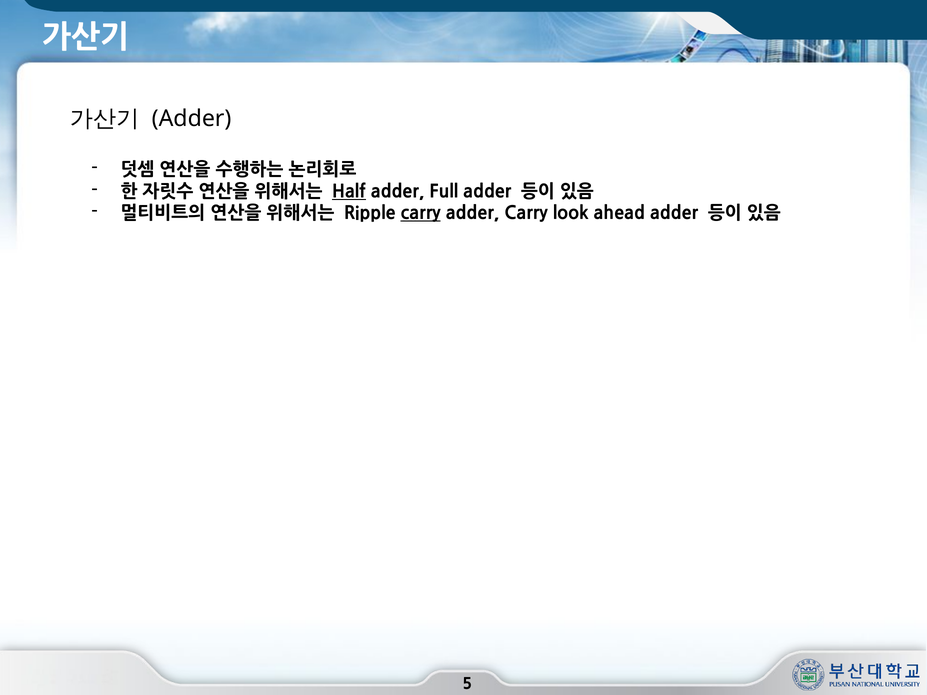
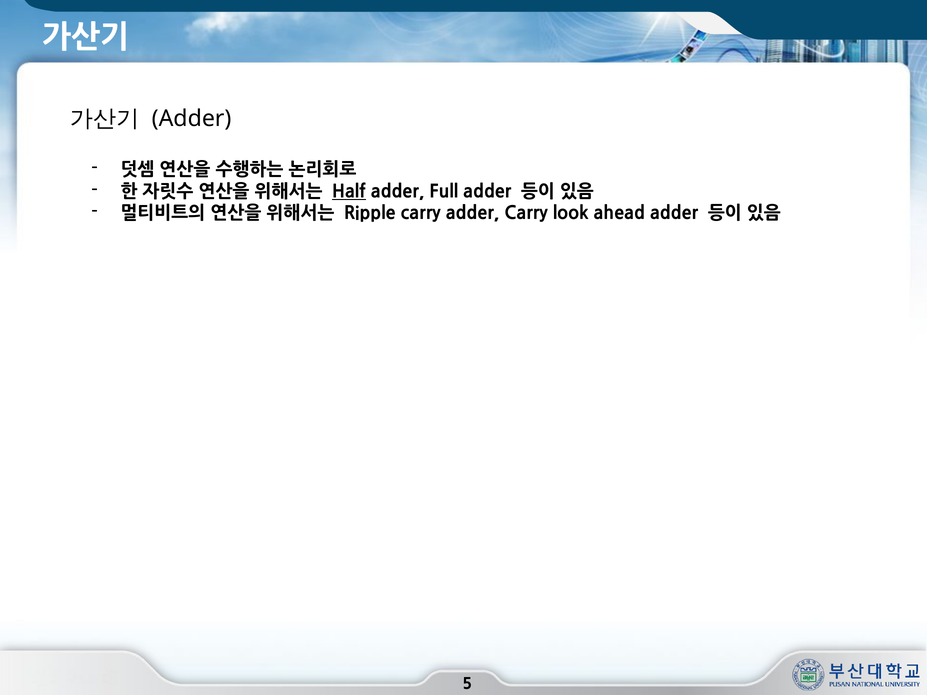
carry at (421, 213) underline: present -> none
